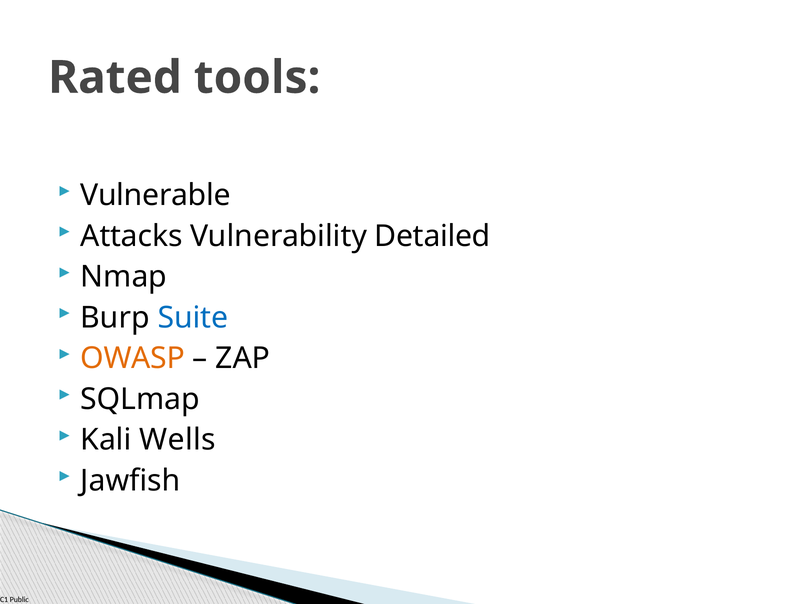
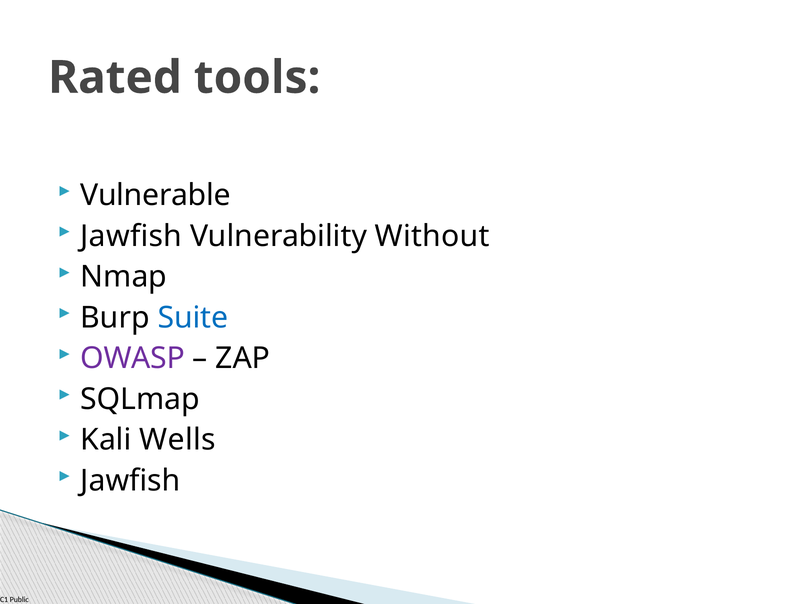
Attacks at (131, 236): Attacks -> Jawfish
Detailed: Detailed -> Without
OWASP colour: orange -> purple
